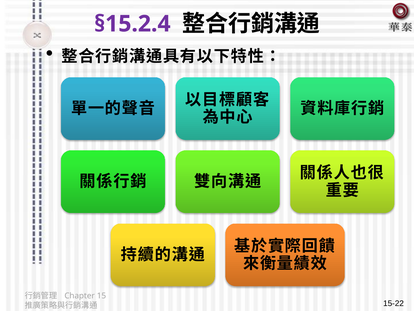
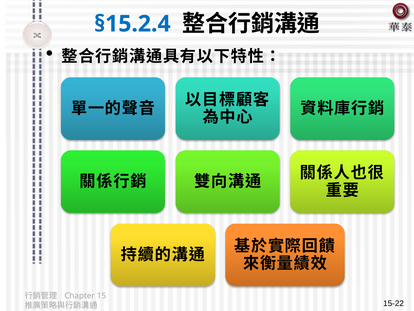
§15.2.4 colour: purple -> blue
